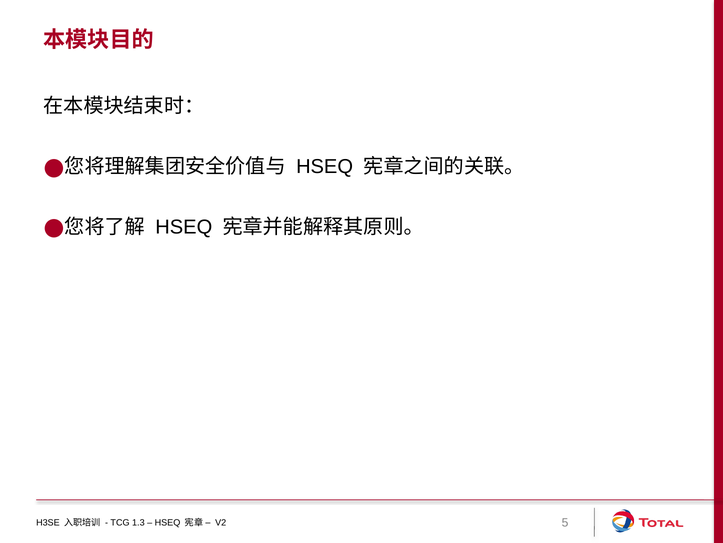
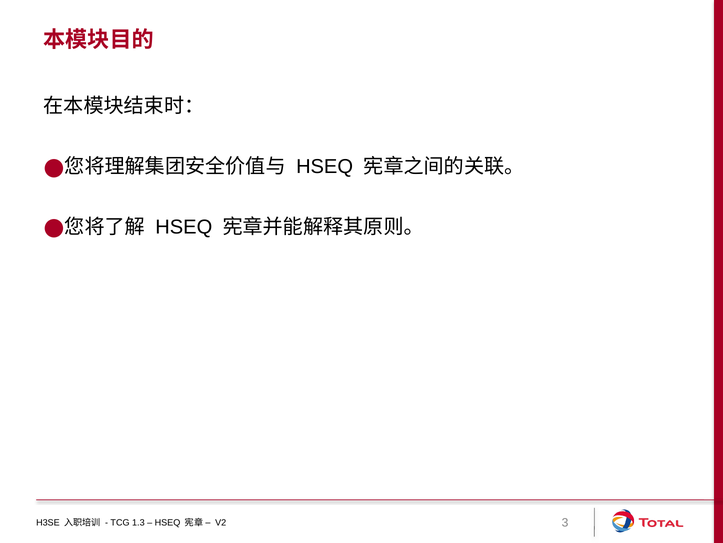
5: 5 -> 3
